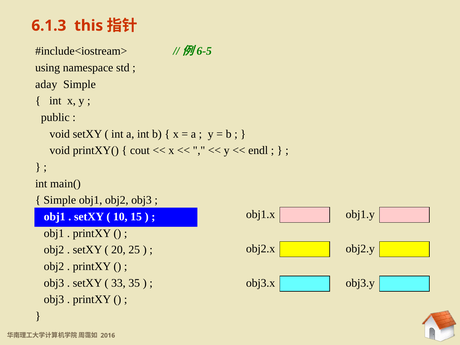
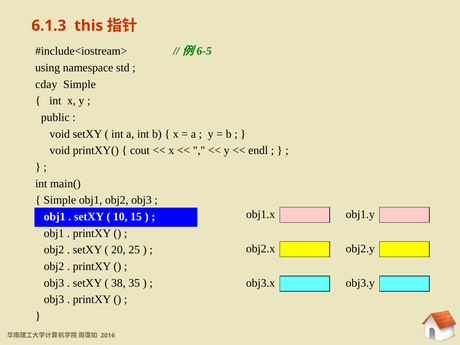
aday: aday -> cday
33: 33 -> 38
